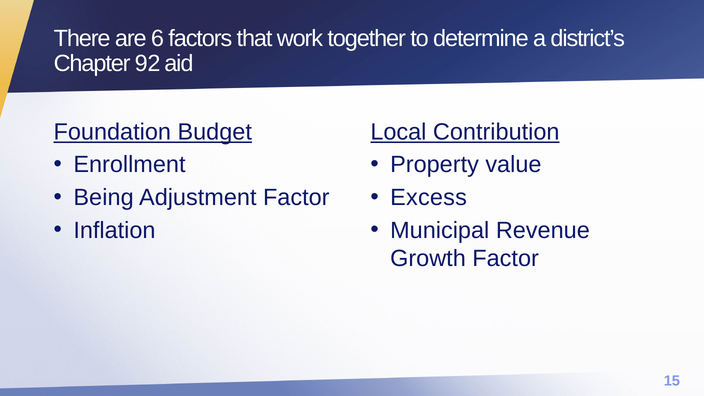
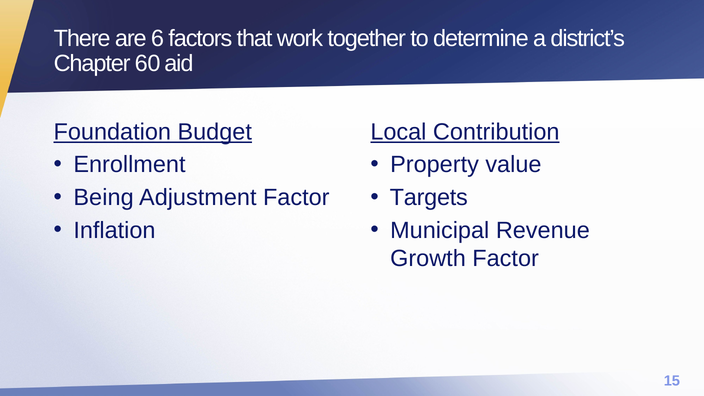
92: 92 -> 60
Excess: Excess -> Targets
